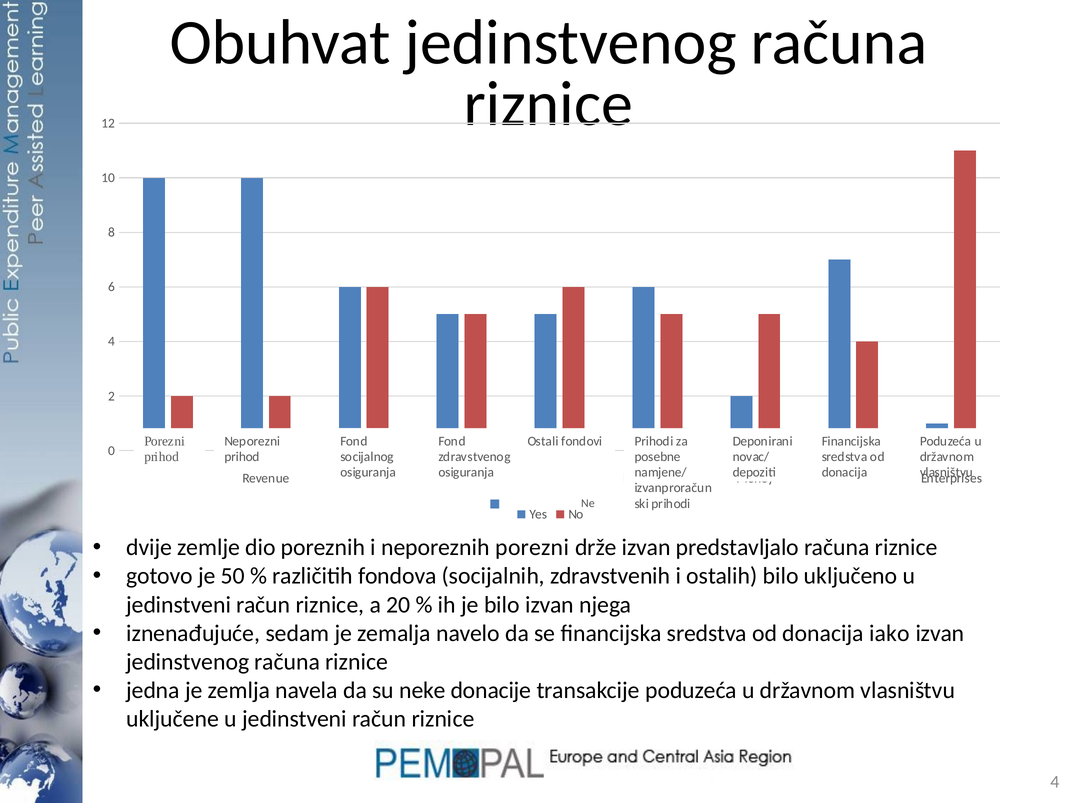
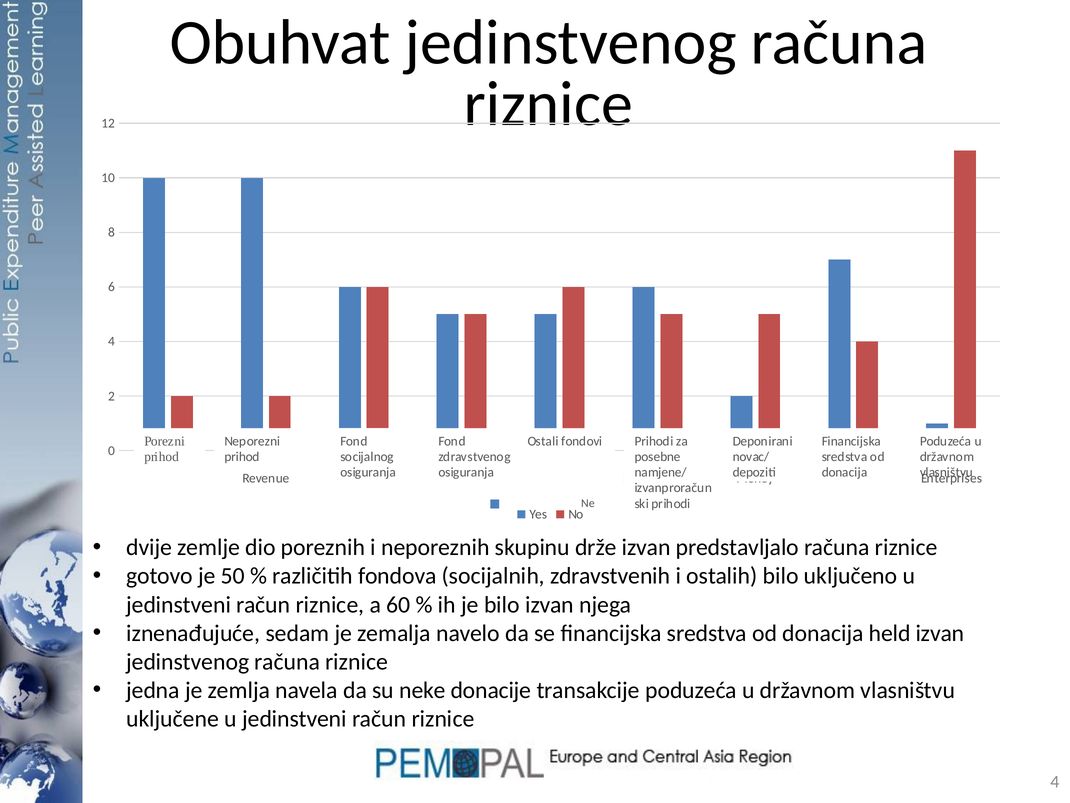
neporeznih porezni: porezni -> skupinu
20: 20 -> 60
iako: iako -> held
